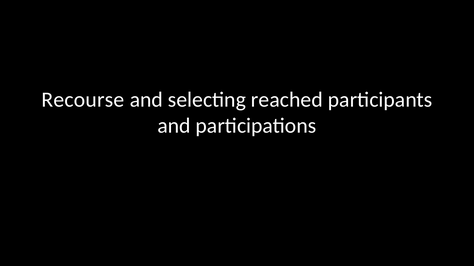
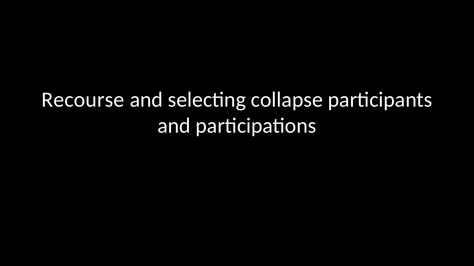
reached: reached -> collapse
